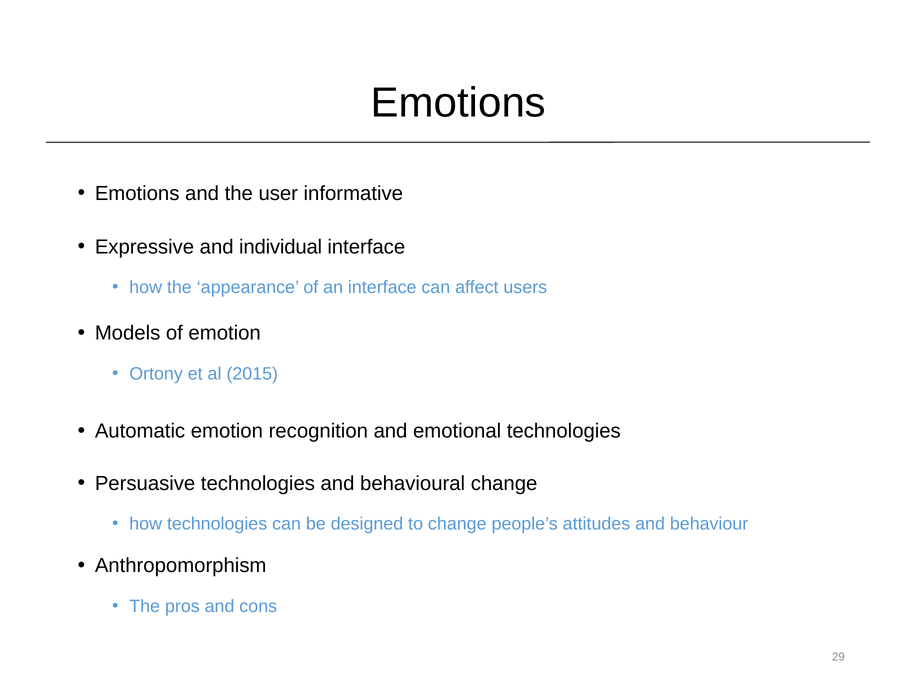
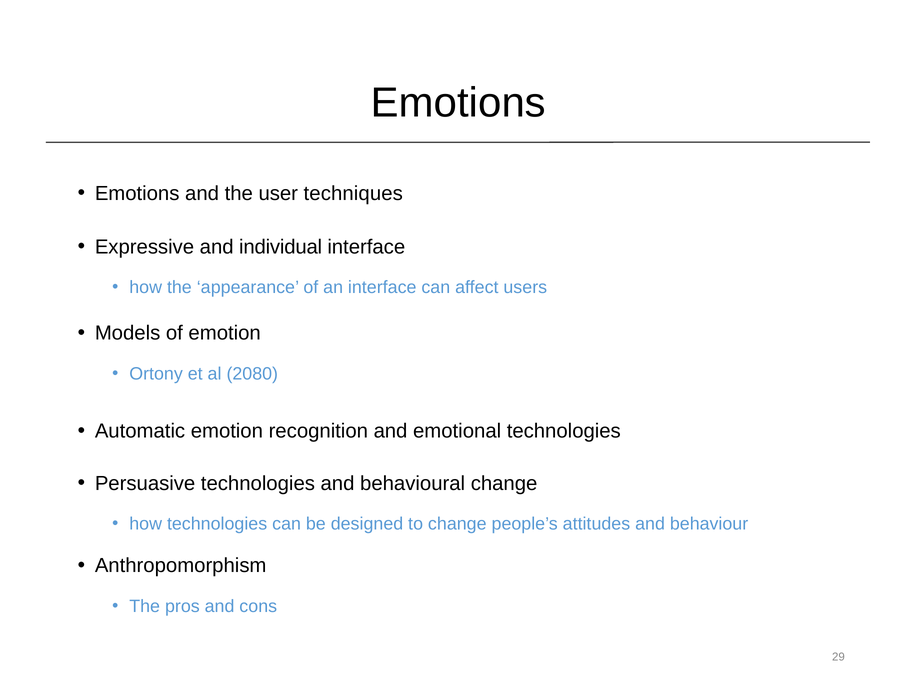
informative: informative -> techniques
2015: 2015 -> 2080
